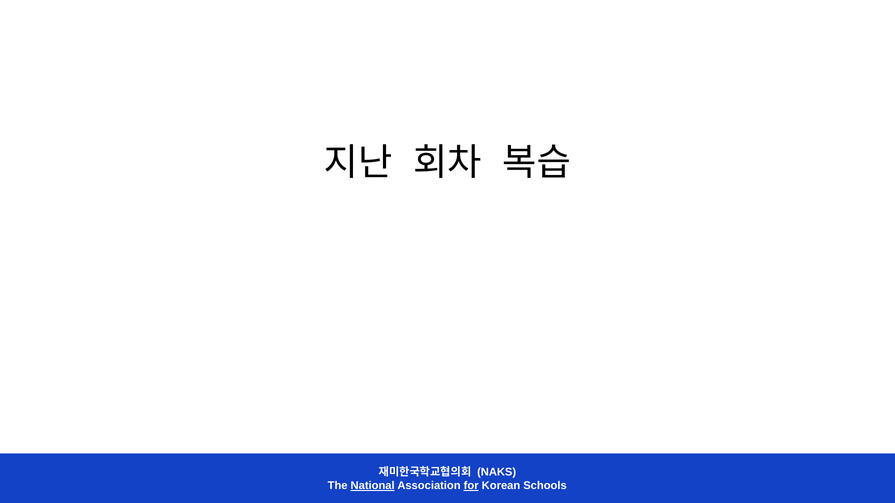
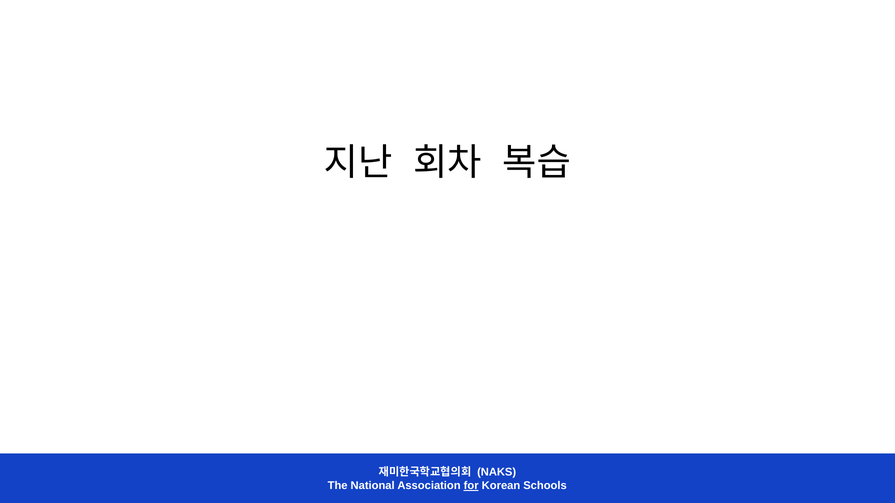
National underline: present -> none
